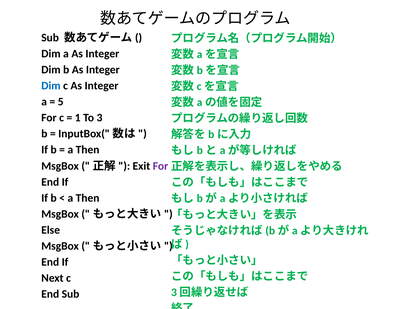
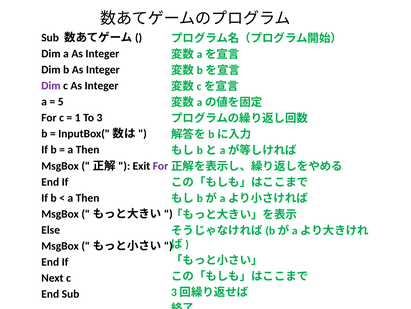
Dim at (51, 86) colour: blue -> purple
